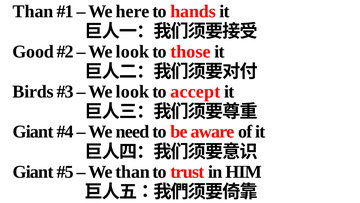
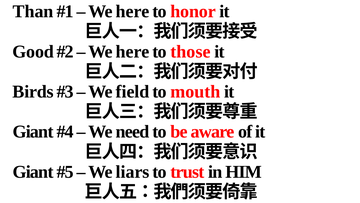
hands: hands -> honor
look at (132, 51): look -> here
look at (132, 91): look -> field
accept: accept -> mouth
We than: than -> liars
